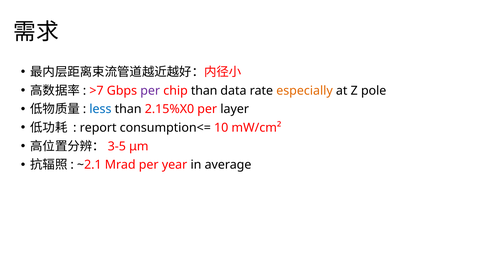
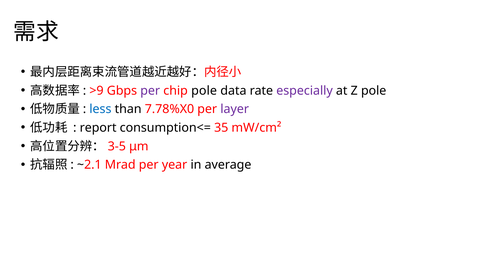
>7: >7 -> >9
chip than: than -> pole
especially colour: orange -> purple
2.15%X0: 2.15%X0 -> 7.78%X0
layer colour: black -> purple
10: 10 -> 35
